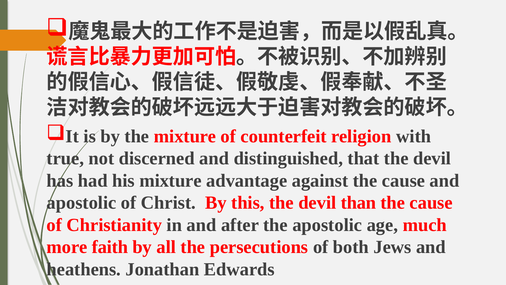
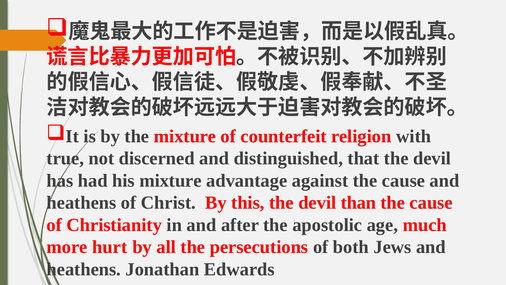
apostolic at (81, 203): apostolic -> heathens
faith: faith -> hurt
